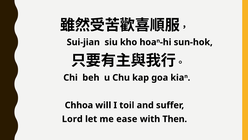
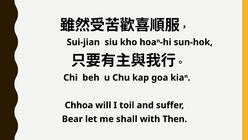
Lord: Lord -> Bear
ease: ease -> shall
